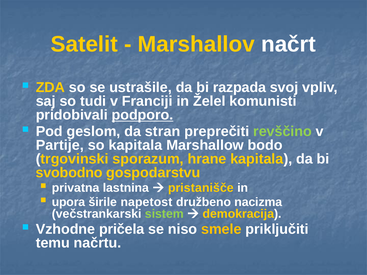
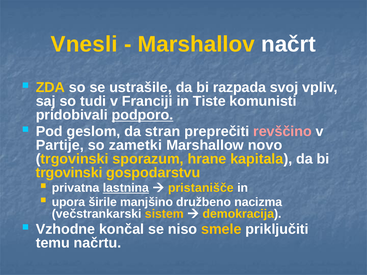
Satelit: Satelit -> Vnesli
Želel: Želel -> Tiste
revščino colour: light green -> pink
so kapitala: kapitala -> zametki
bodo: bodo -> novo
svobodno at (69, 173): svobodno -> trgovinski
lastnina underline: none -> present
napetost: napetost -> manjšino
sistem colour: light green -> yellow
pričela: pričela -> končal
